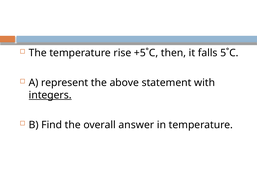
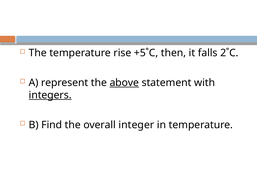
5˚C: 5˚C -> 2˚C
above underline: none -> present
answer: answer -> integer
